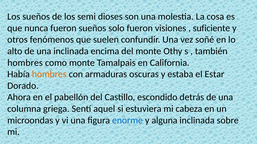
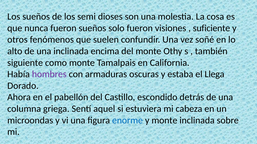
hombres at (25, 63): hombres -> siguiente
hombres at (49, 74) colour: orange -> purple
Estar: Estar -> Llega
y alguna: alguna -> monte
